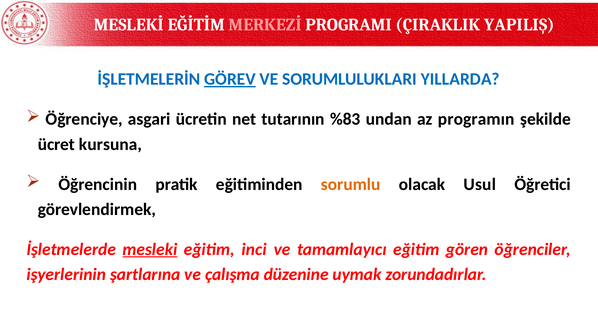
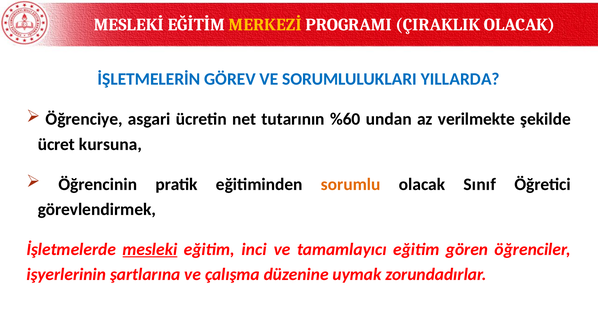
MERKEZİ colour: pink -> yellow
ÇIRAKLIK YAPILIŞ: YAPILIŞ -> OLACAK
GÖREV underline: present -> none
%83: %83 -> %60
programın: programın -> verilmekte
Usul: Usul -> Sınıf
